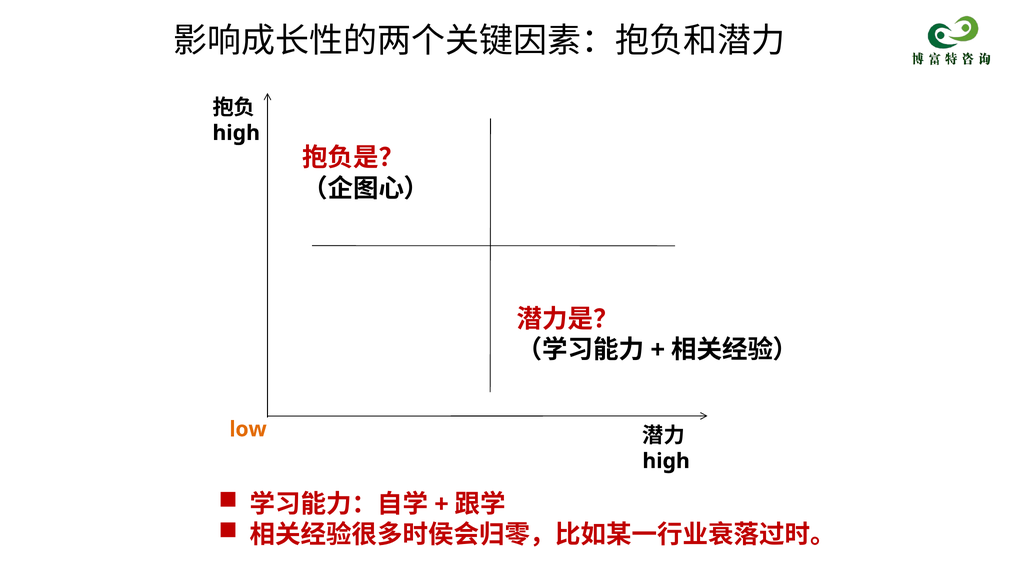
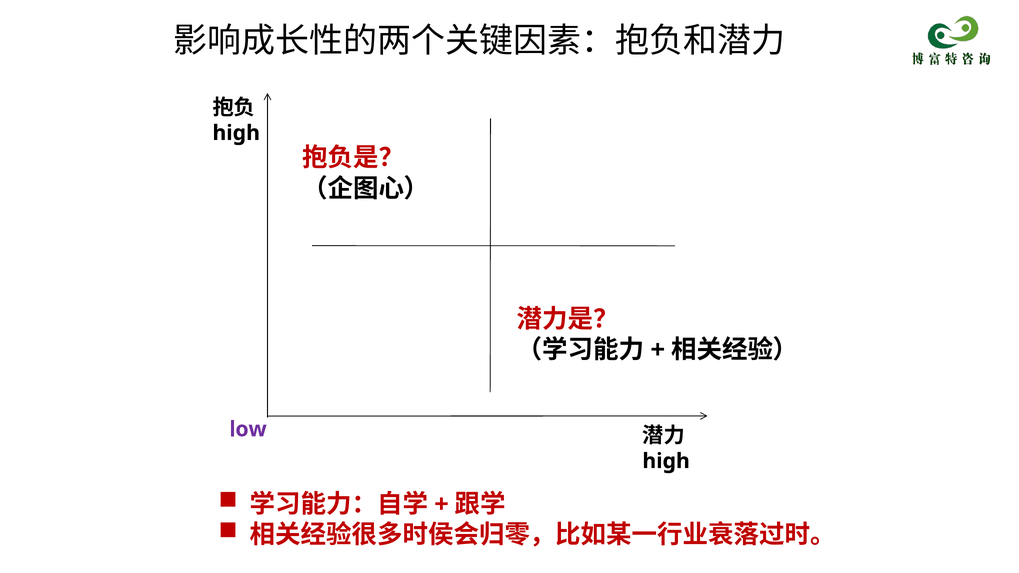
low colour: orange -> purple
